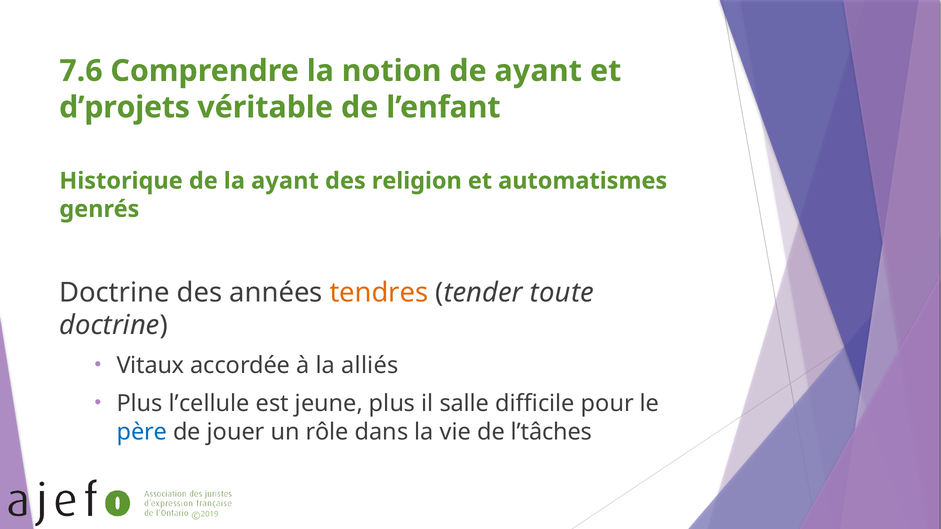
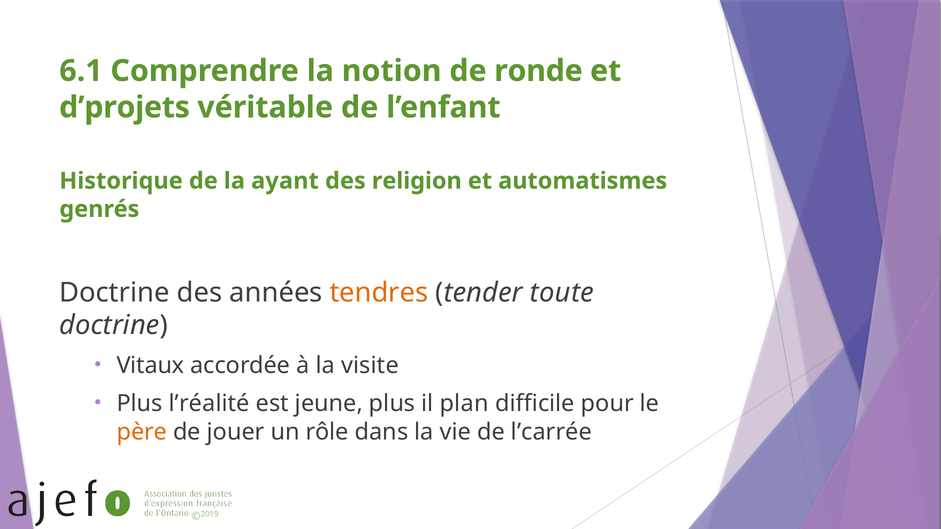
7.6: 7.6 -> 6.1
de ayant: ayant -> ronde
alliés: alliés -> visite
l’cellule: l’cellule -> l’réalité
salle: salle -> plan
père colour: blue -> orange
l’tâches: l’tâches -> l’carrée
